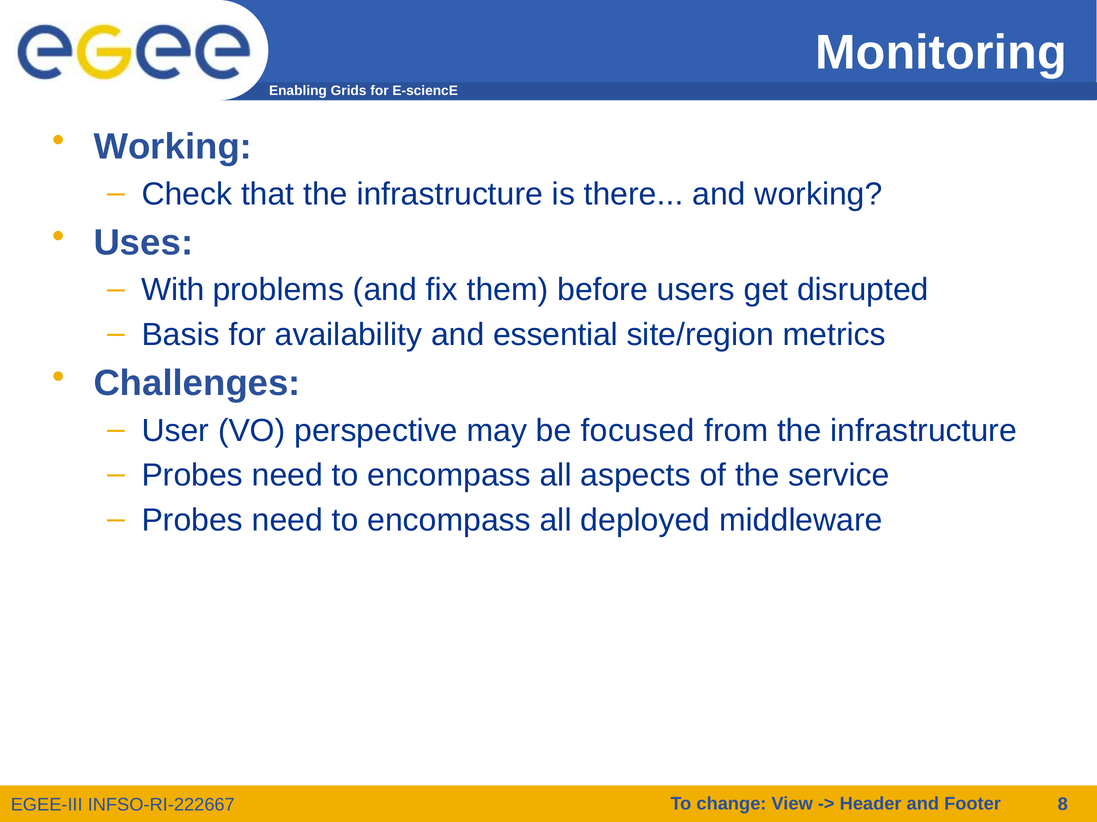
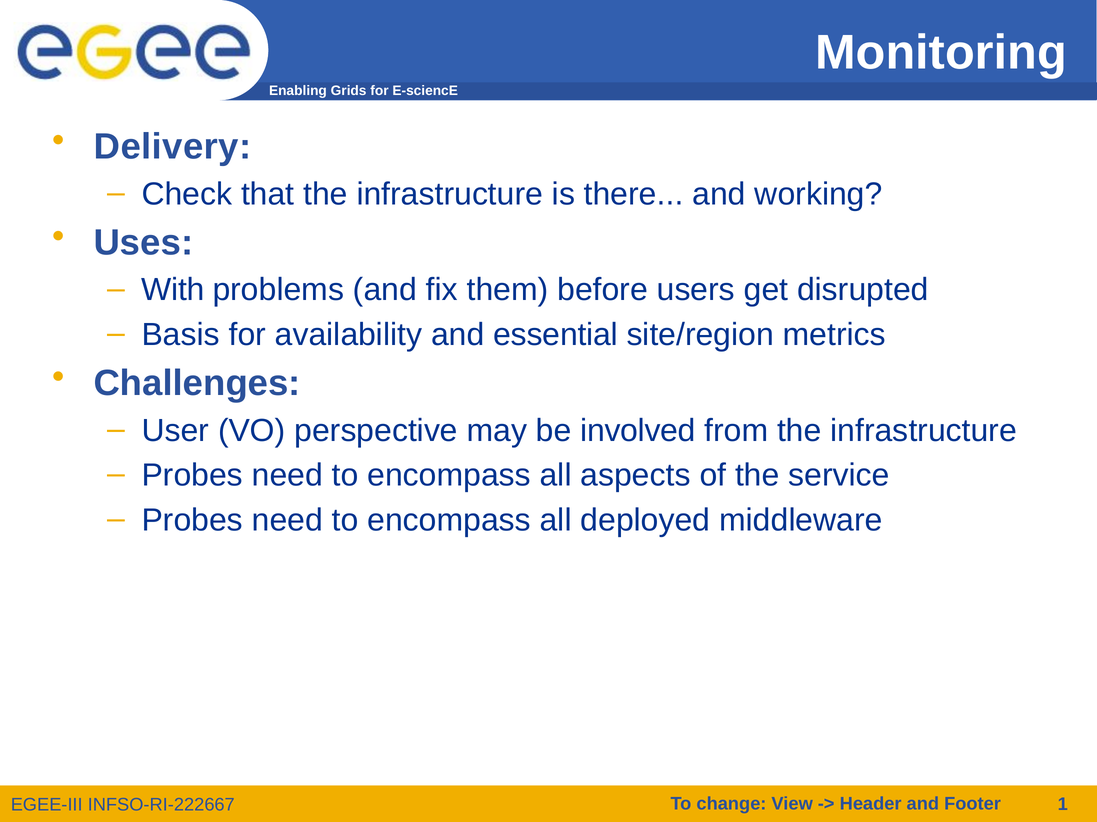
Working at (173, 147): Working -> Delivery
focused: focused -> involved
8: 8 -> 1
